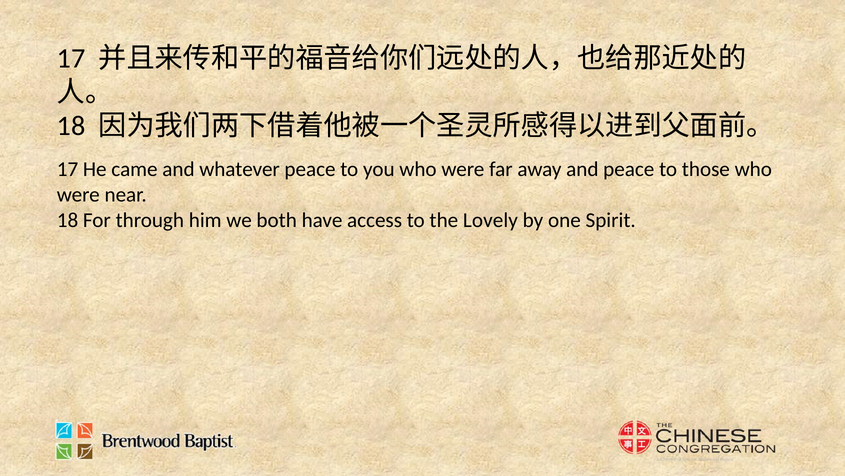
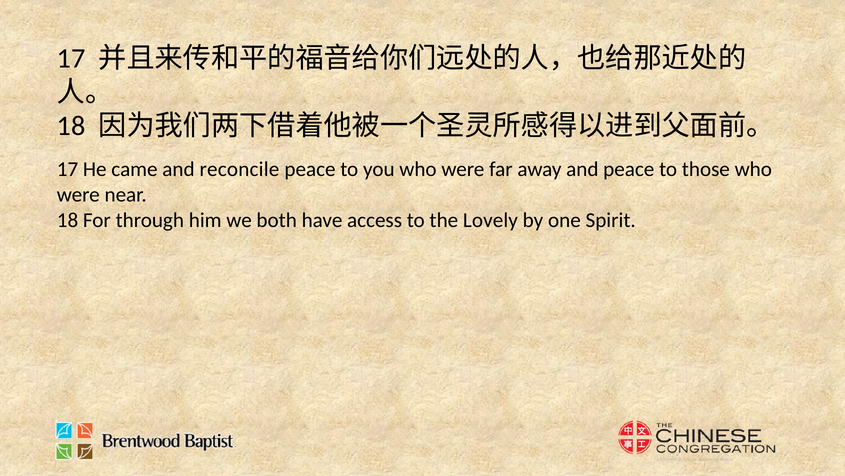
whatever: whatever -> reconcile
